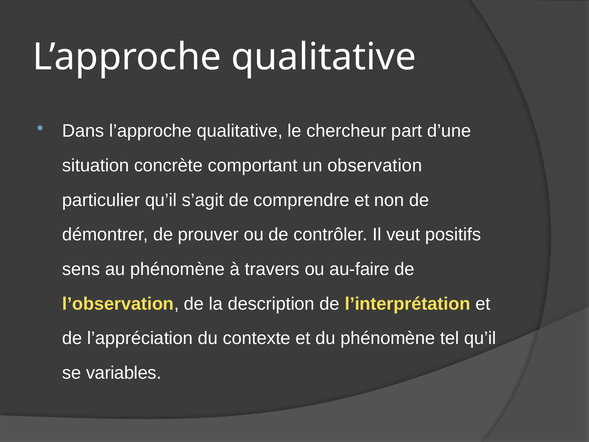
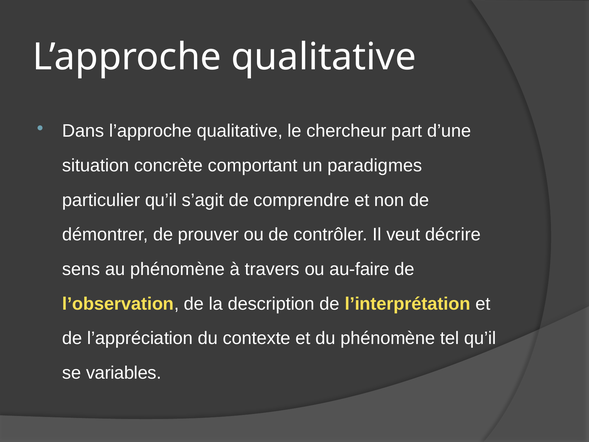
observation: observation -> paradigmes
positifs: positifs -> décrire
